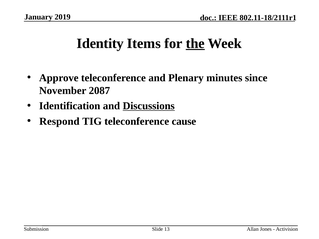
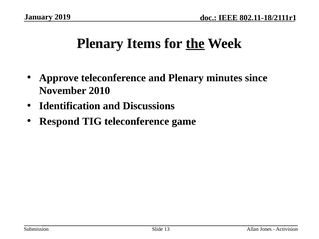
Identity at (100, 43): Identity -> Plenary
2087: 2087 -> 2010
Discussions underline: present -> none
cause: cause -> game
